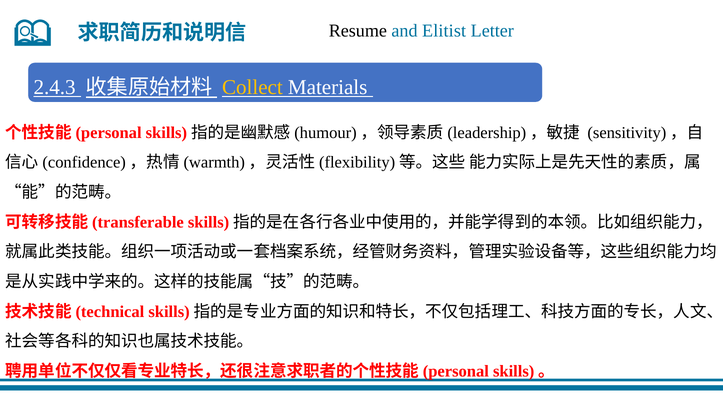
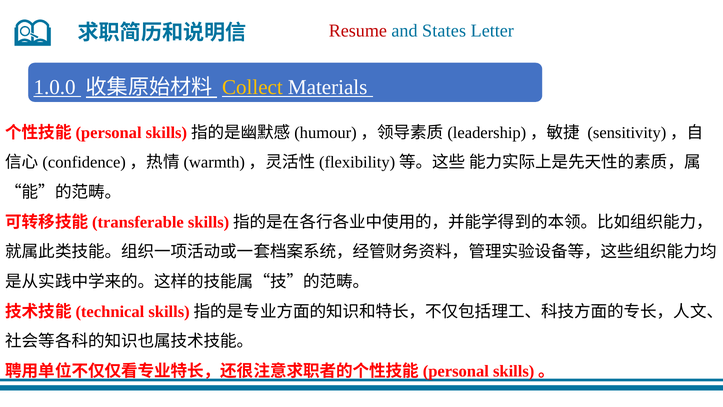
Resume colour: black -> red
Elitist: Elitist -> States
2.4.3: 2.4.3 -> 1.0.0
